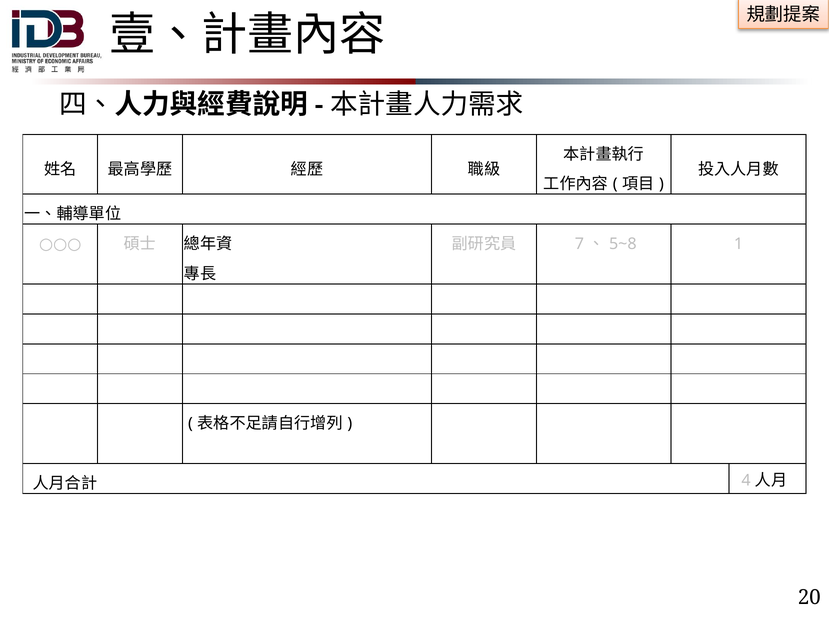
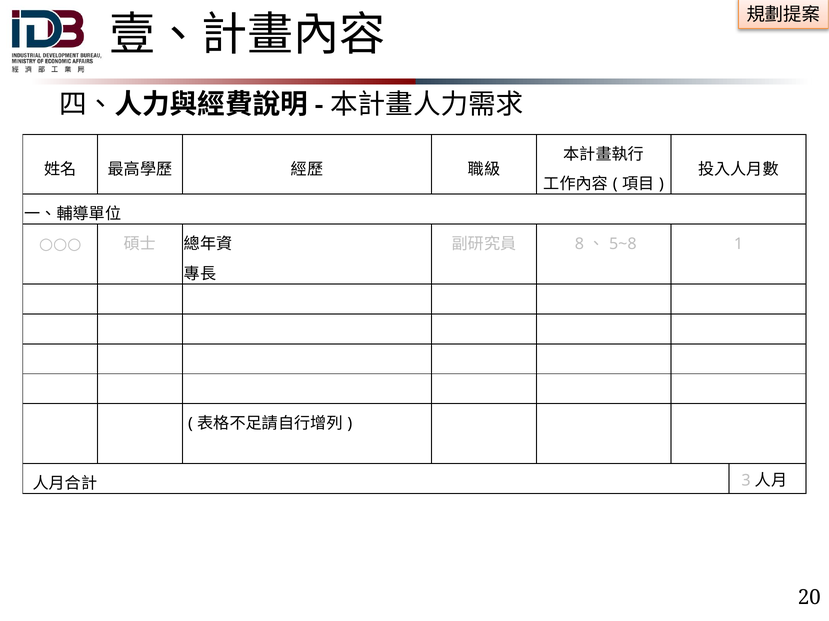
7: 7 -> 8
4: 4 -> 3
